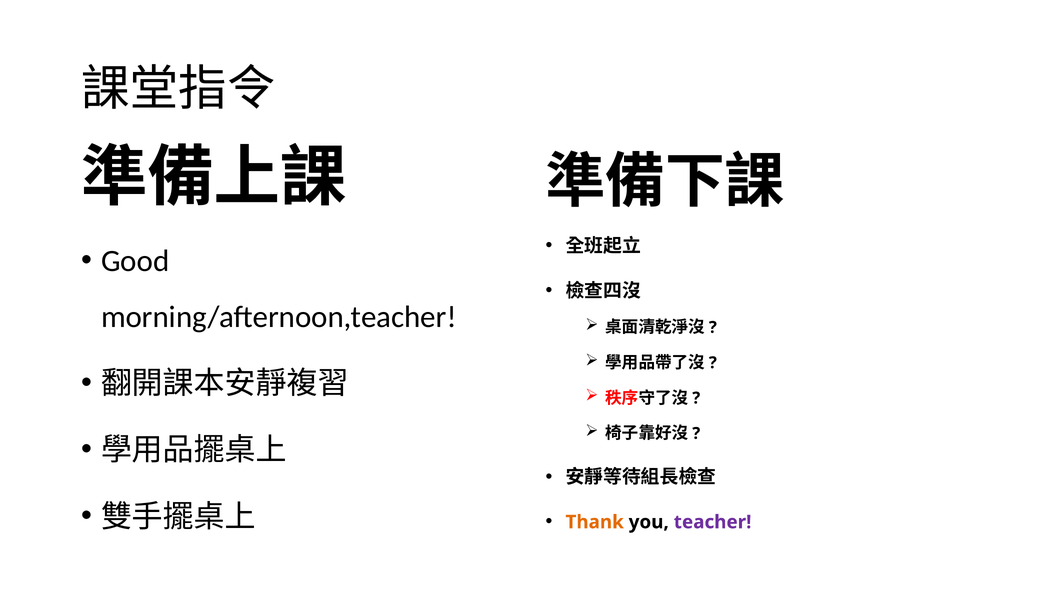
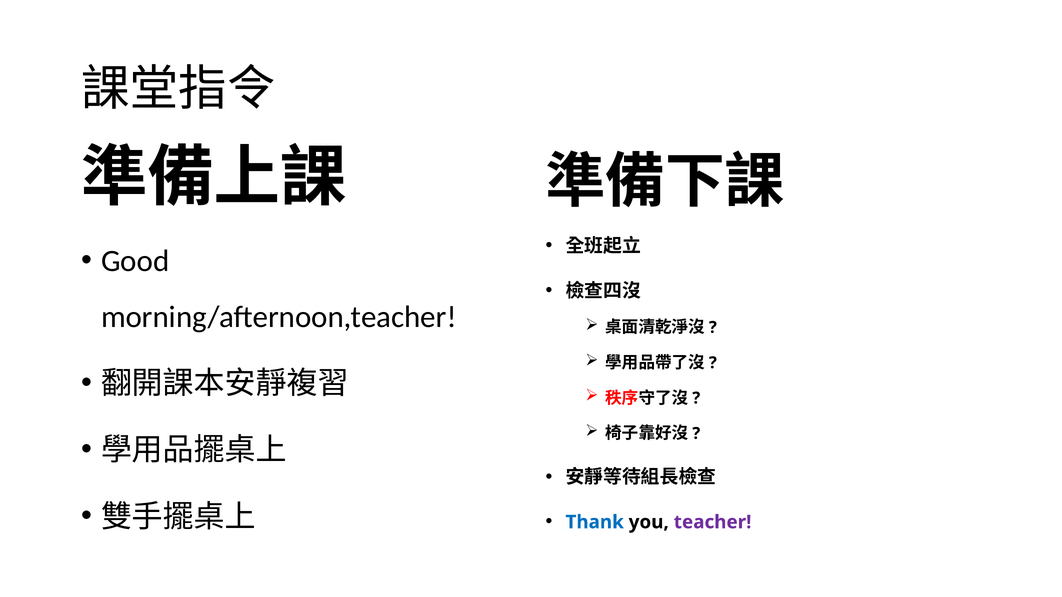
Thank colour: orange -> blue
